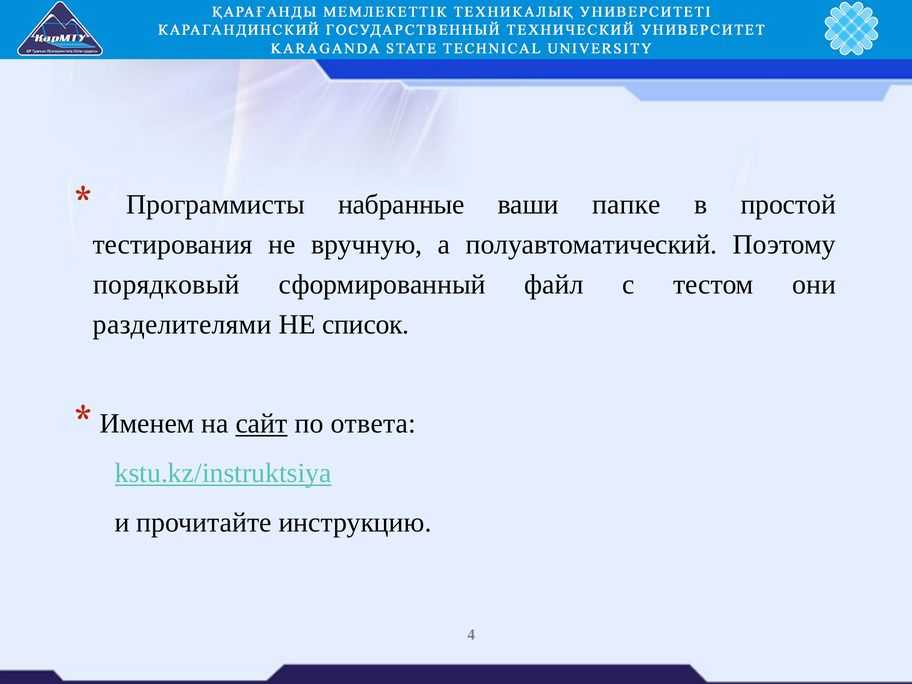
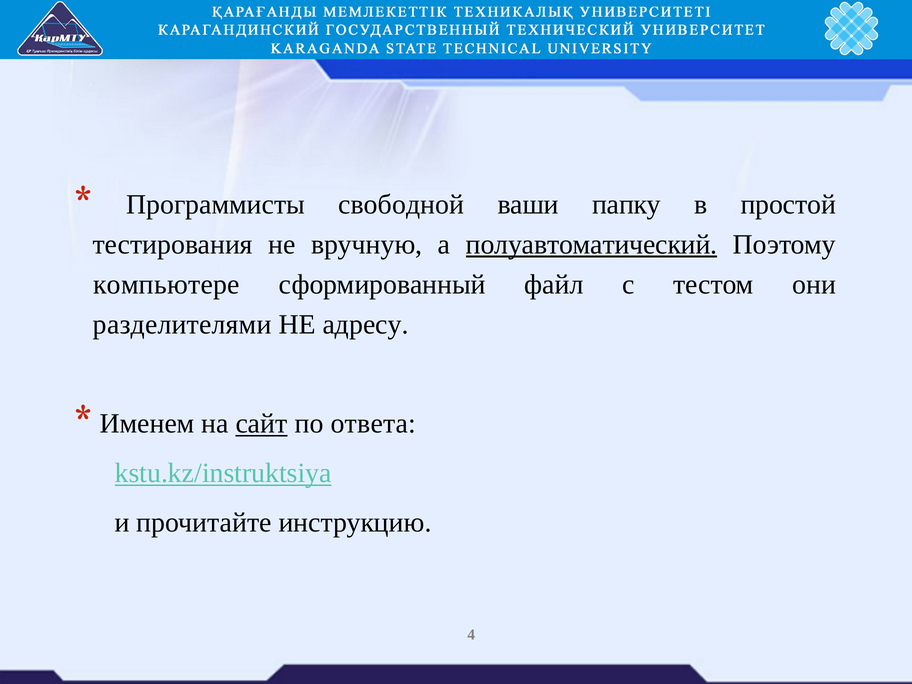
набранные: набранные -> свободной
папке: папке -> папку
полуавтоматический underline: none -> present
порядковый: порядковый -> компьютере
список: список -> адресу
